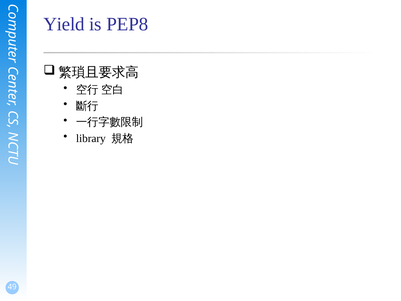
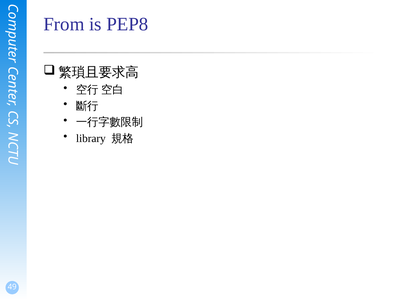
Yield: Yield -> From
